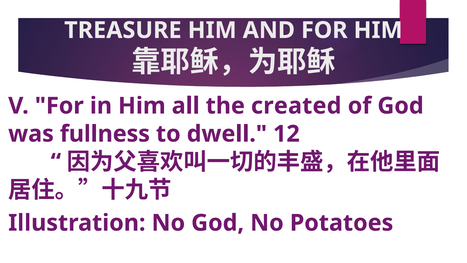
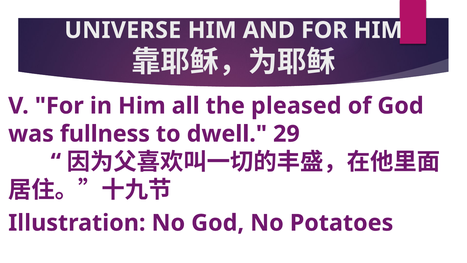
TREASURE: TREASURE -> UNIVERSE
created: created -> pleased
12: 12 -> 29
